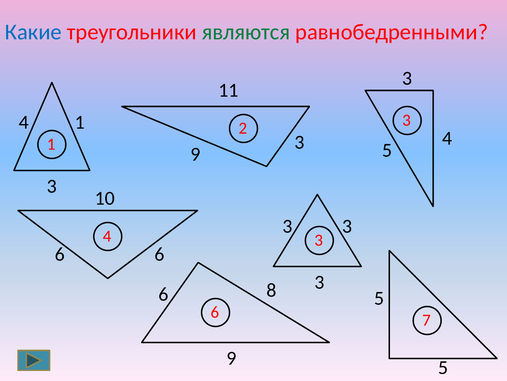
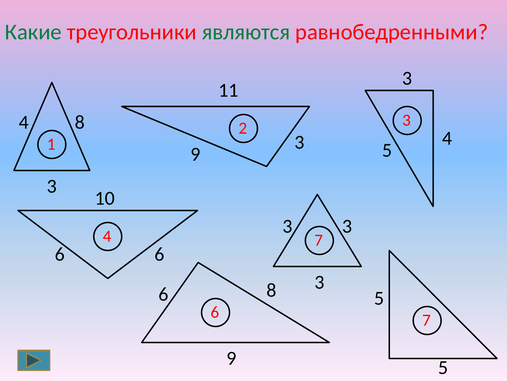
Какие colour: blue -> green
4 1: 1 -> 8
4 3: 3 -> 7
